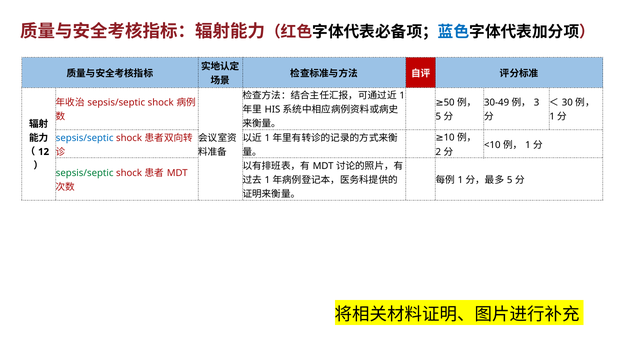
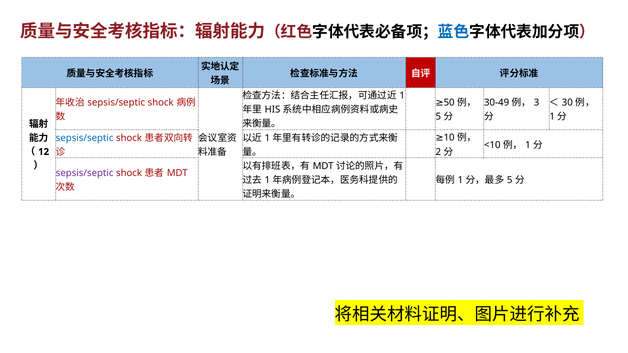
sepsis/septic at (85, 173) colour: green -> purple
